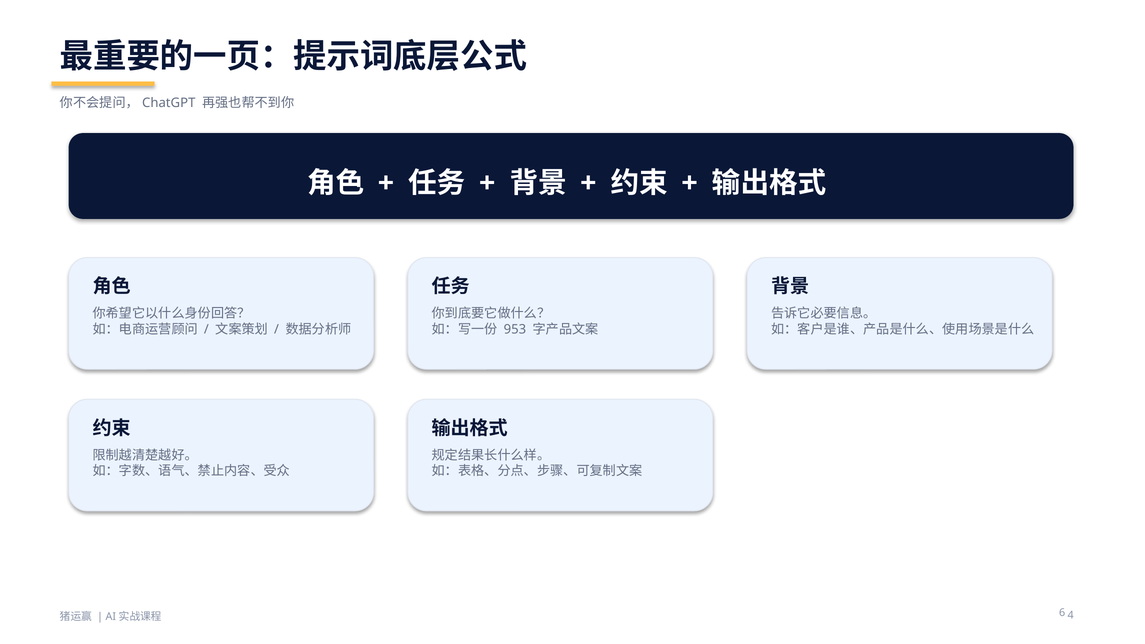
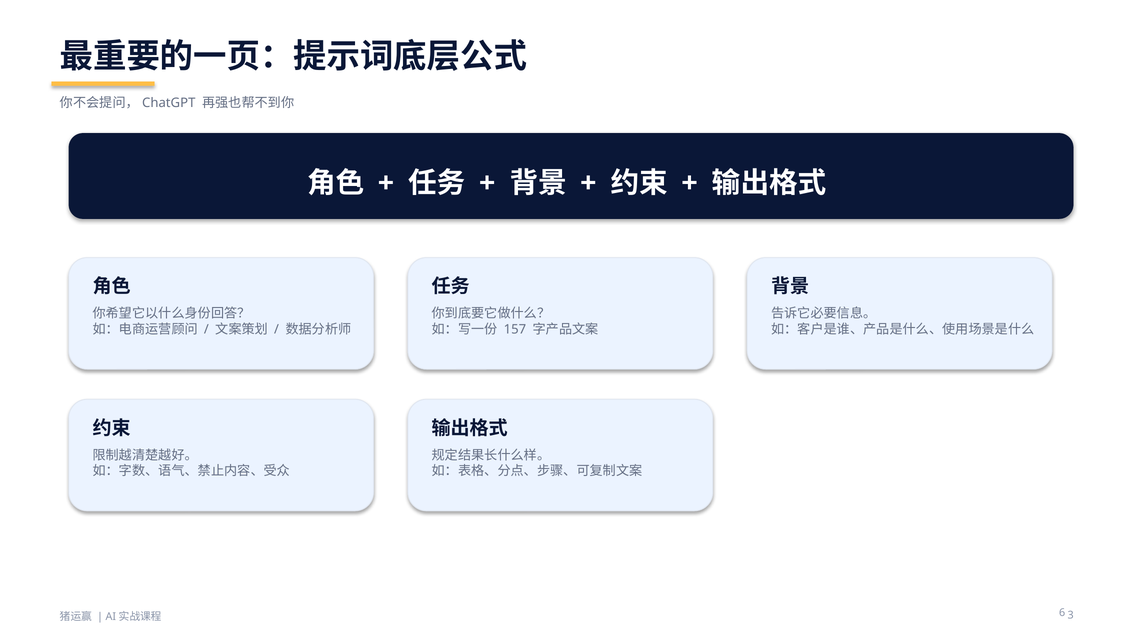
953: 953 -> 157
4: 4 -> 3
